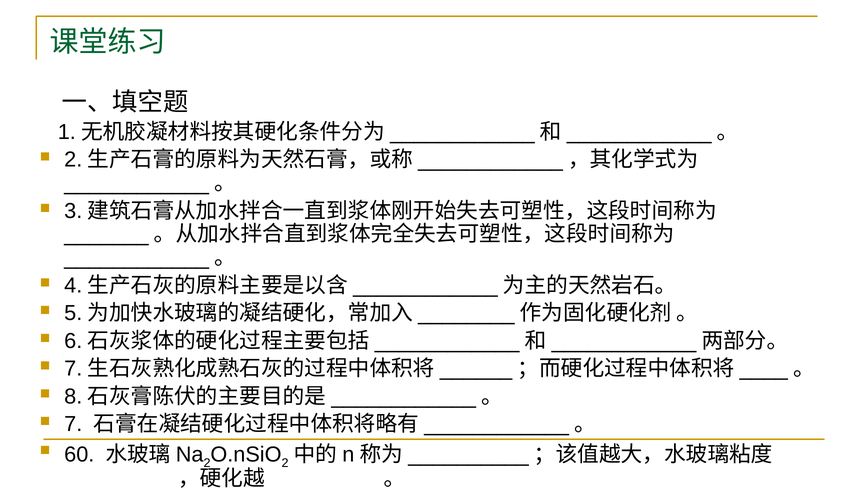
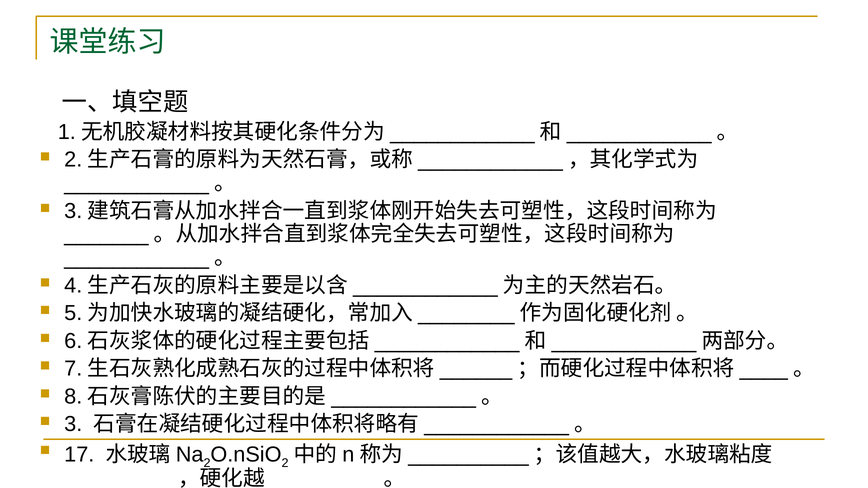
7: 7 -> 3
60: 60 -> 17
